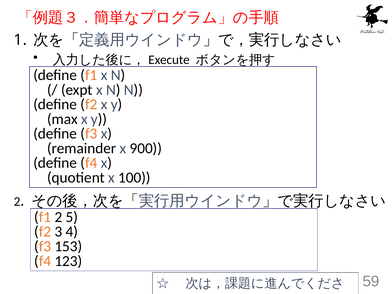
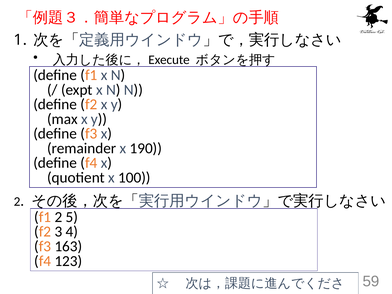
900: 900 -> 190
153: 153 -> 163
